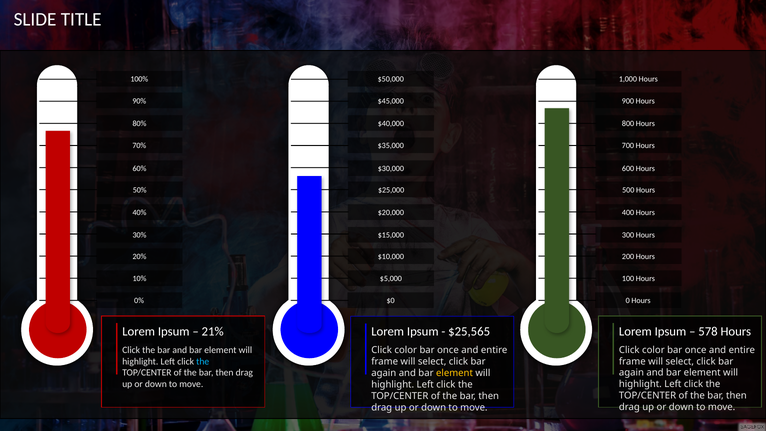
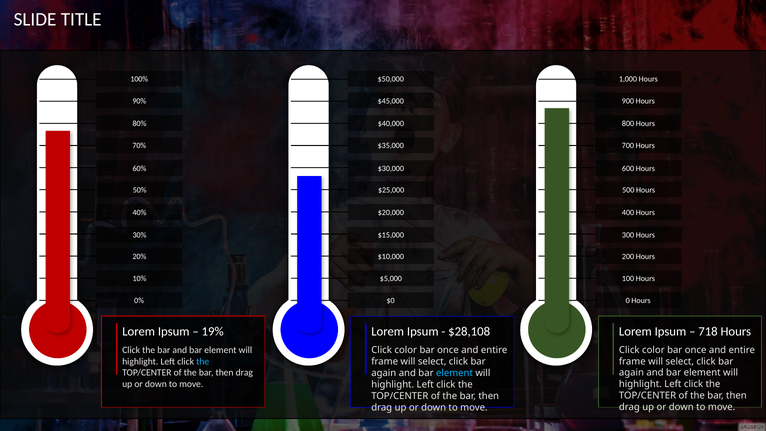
21%: 21% -> 19%
578: 578 -> 718
$25,565: $25,565 -> $28,108
element at (455, 373) colour: yellow -> light blue
